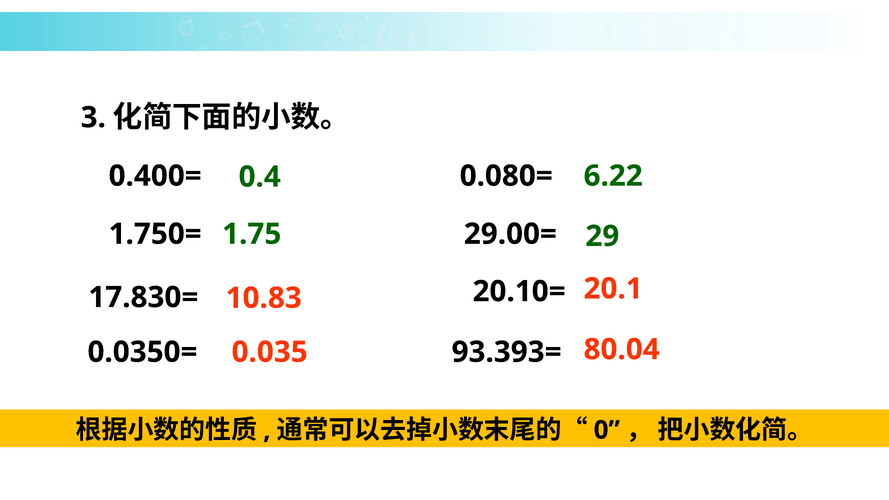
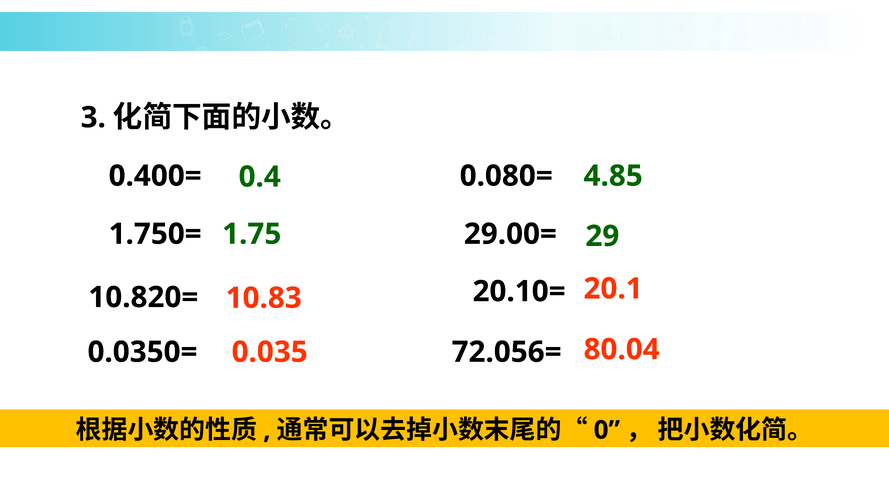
6.22: 6.22 -> 4.85
17.830=: 17.830= -> 10.820=
93.393=: 93.393= -> 72.056=
